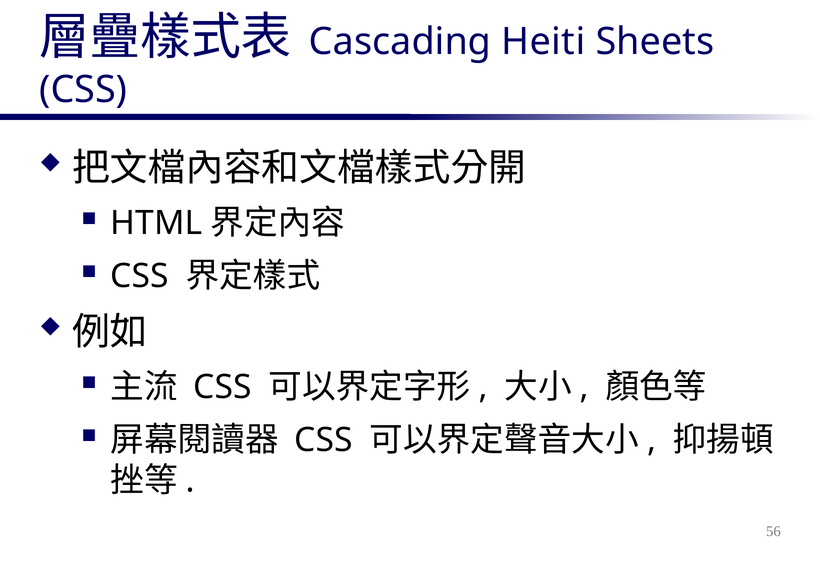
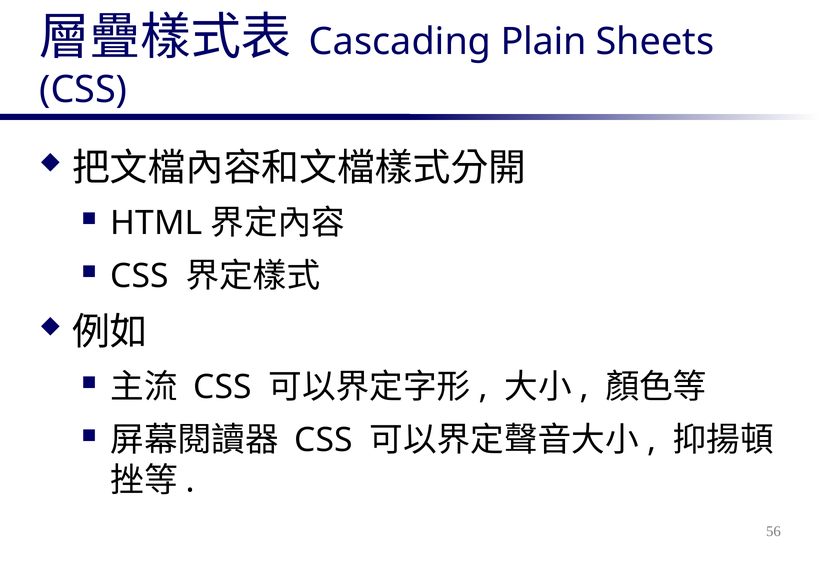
Heiti: Heiti -> Plain
